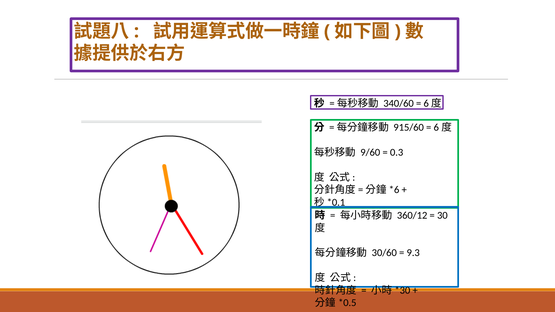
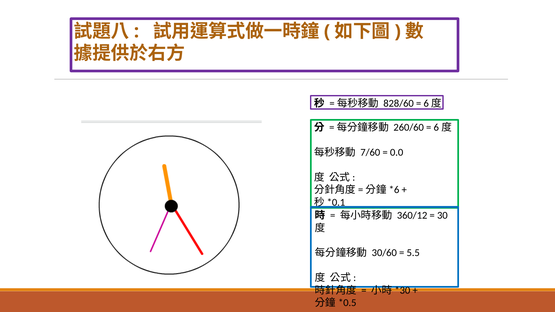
340/60: 340/60 -> 828/60
915/60: 915/60 -> 260/60
9/60: 9/60 -> 7/60
0.3: 0.3 -> 0.0
9.3: 9.3 -> 5.5
